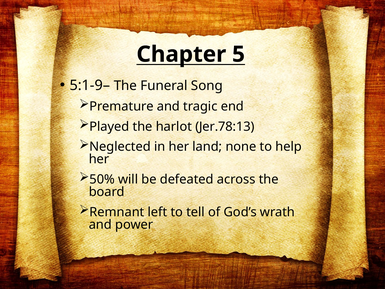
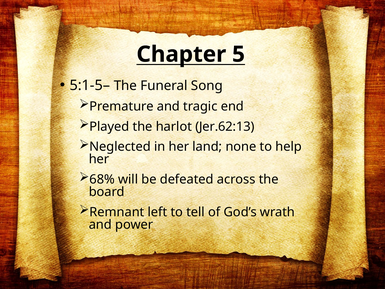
5:1-9–: 5:1-9– -> 5:1-5–
Jer.78:13: Jer.78:13 -> Jer.62:13
50%: 50% -> 68%
